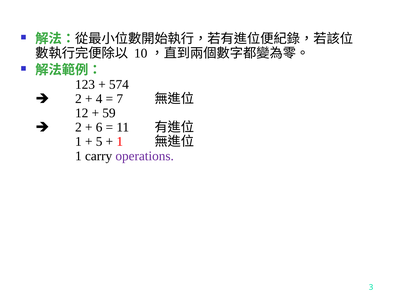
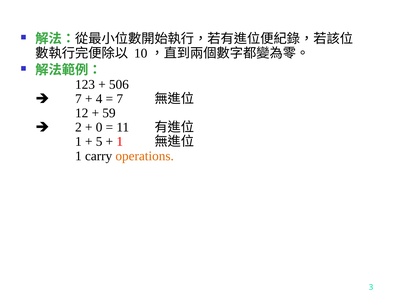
574: 574 -> 506
2 at (78, 99): 2 -> 7
6: 6 -> 0
operations colour: purple -> orange
